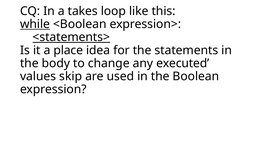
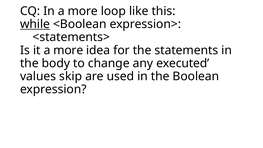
In a takes: takes -> more
<statements> underline: present -> none
it a place: place -> more
